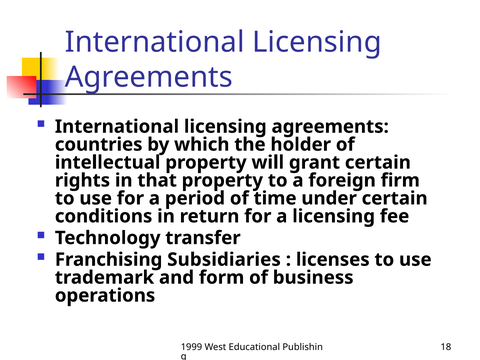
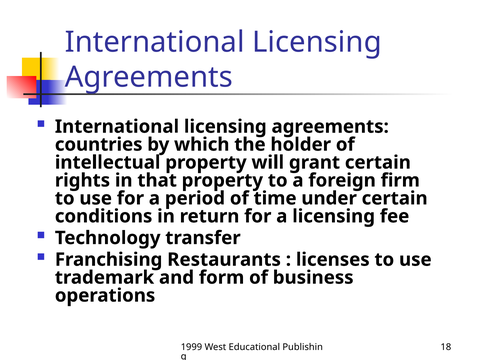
Subsidiaries: Subsidiaries -> Restaurants
